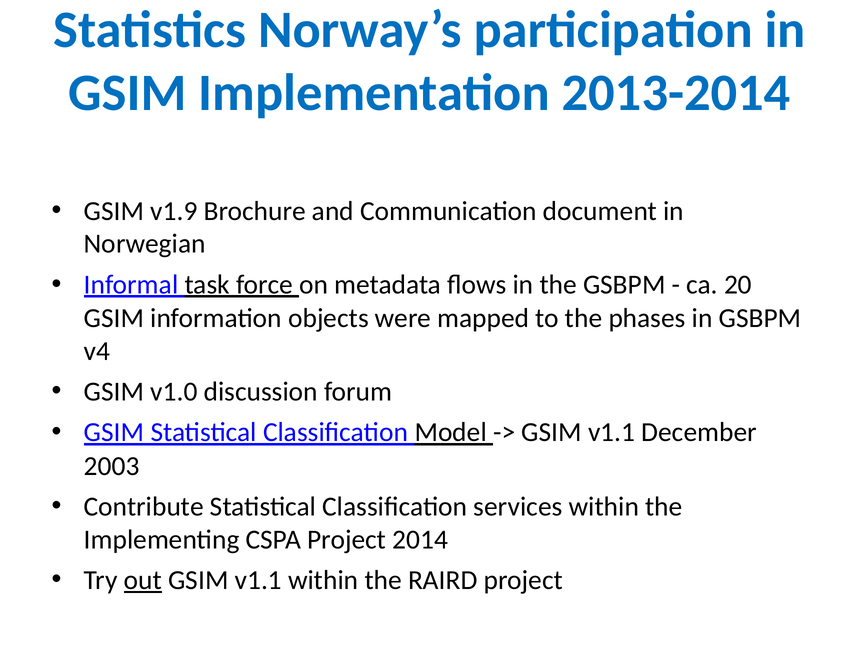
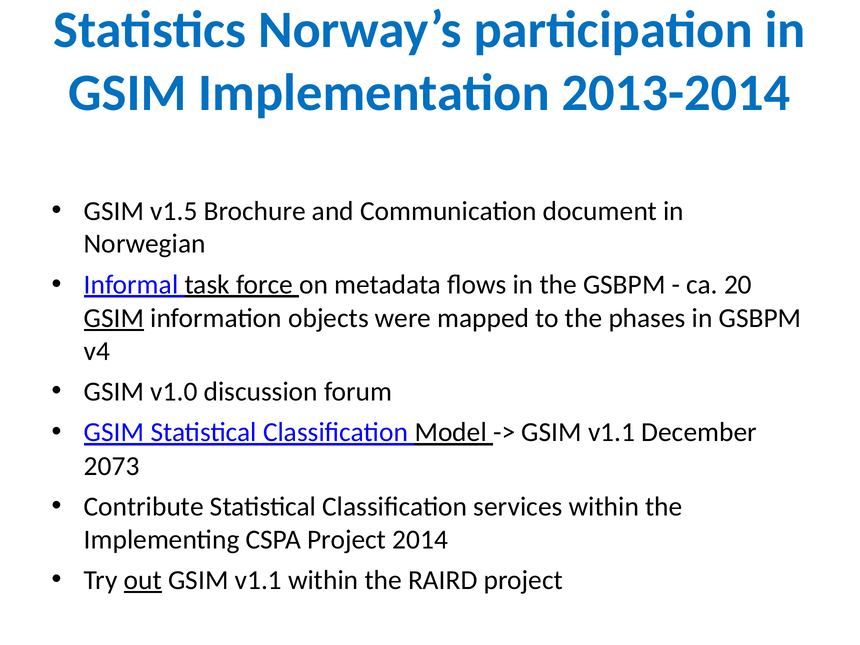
v1.9: v1.9 -> v1.5
GSIM at (114, 318) underline: none -> present
2003: 2003 -> 2073
